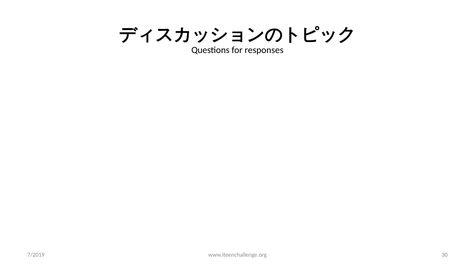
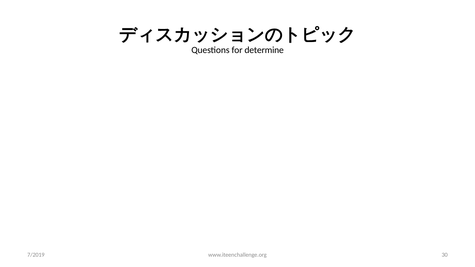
responses: responses -> determine
